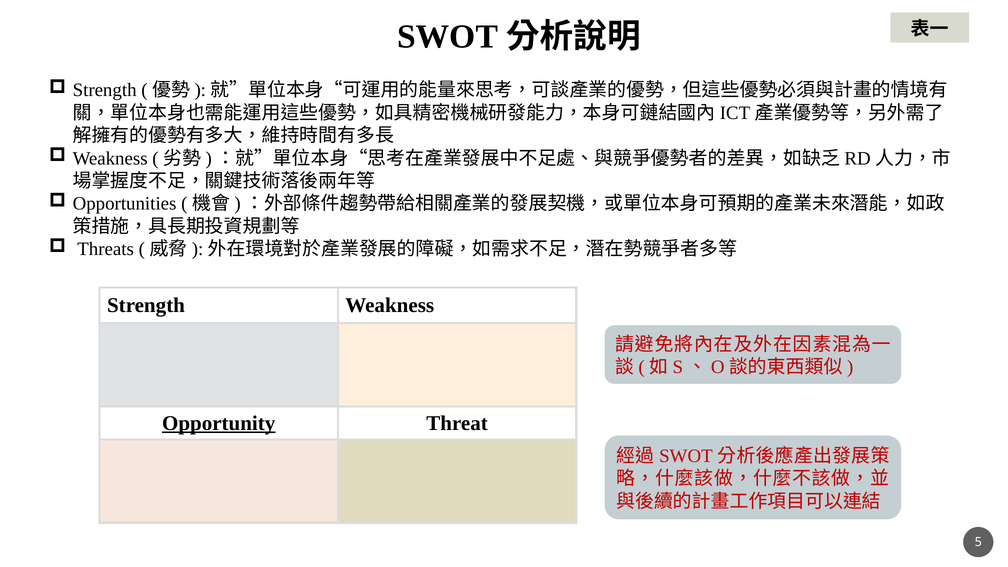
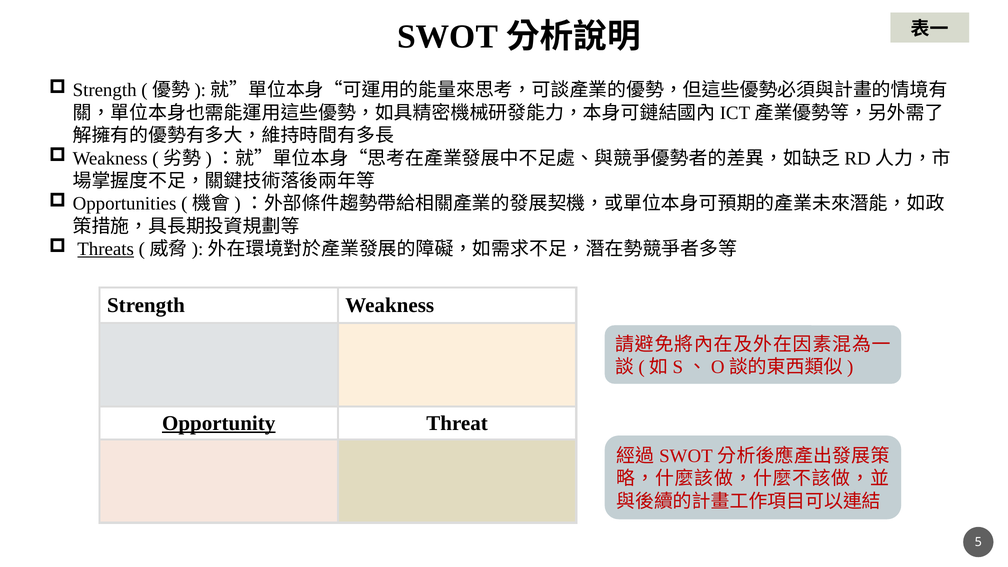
Threats underline: none -> present
